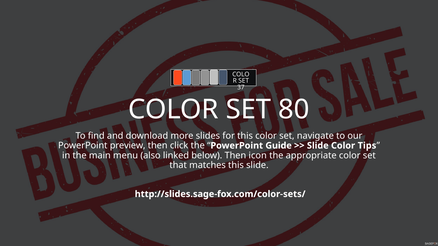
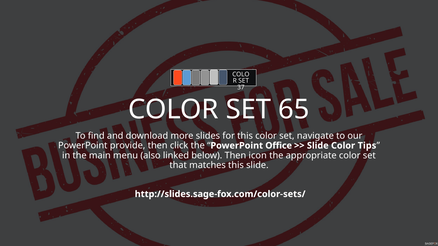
80: 80 -> 65
preview: preview -> provide
Guide: Guide -> Office
